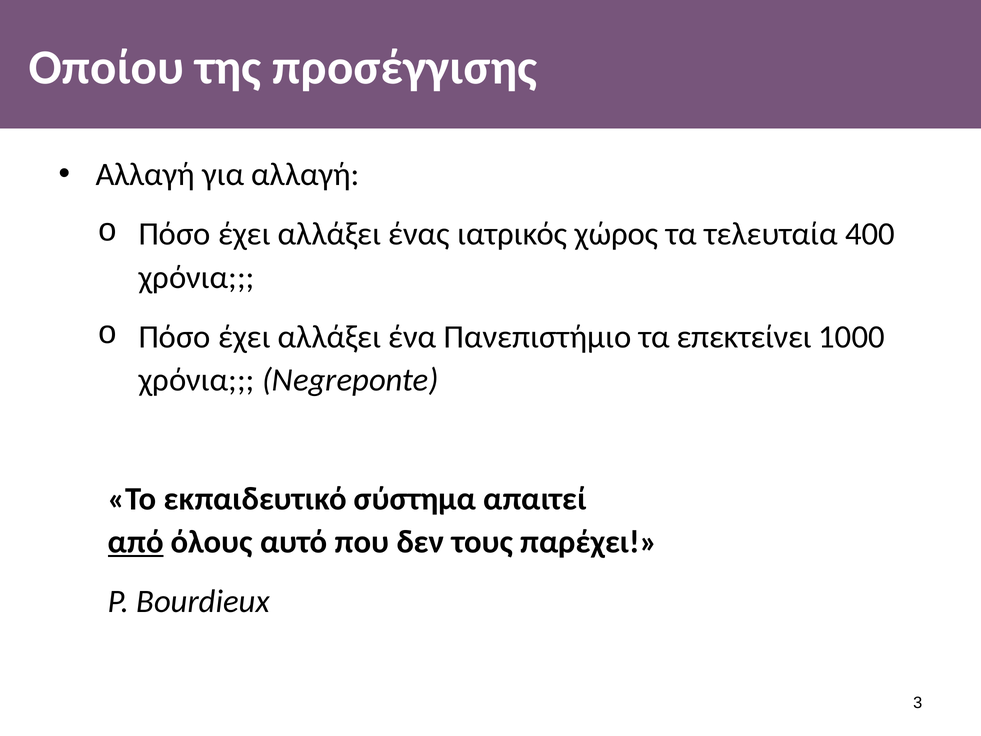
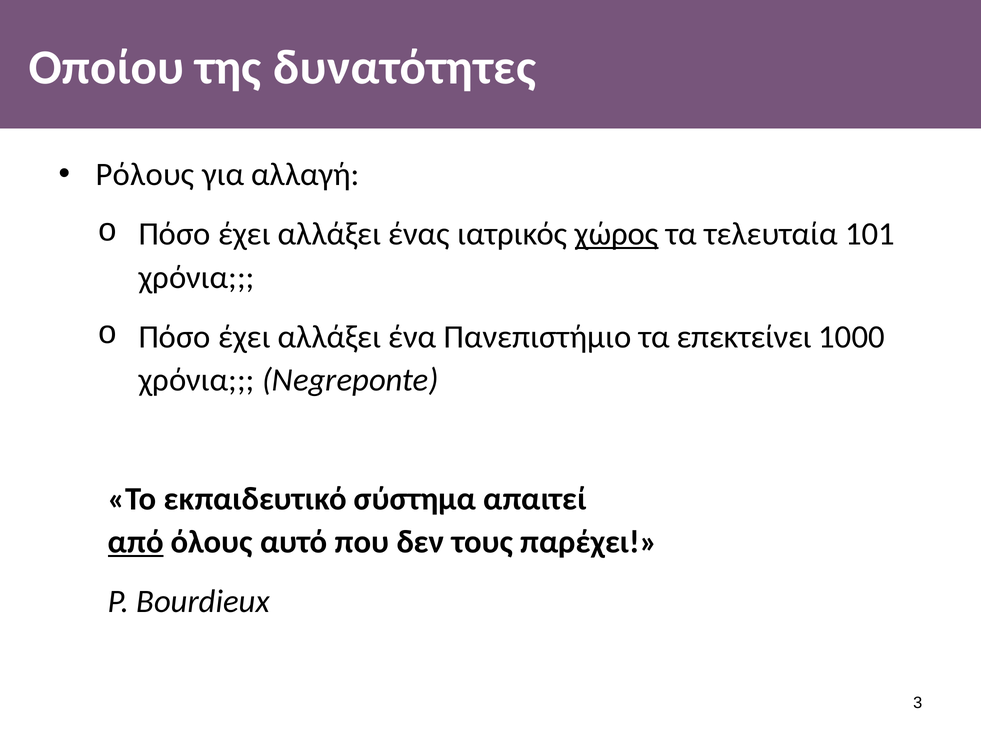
προσέγγισης: προσέγγισης -> δυνατότητες
Αλλαγή at (145, 175): Αλλαγή -> Ρόλους
χώρος underline: none -> present
400: 400 -> 101
